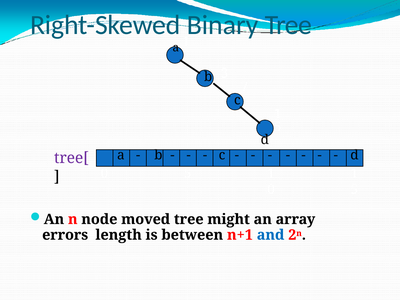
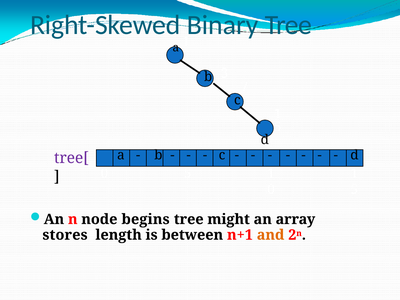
moved: moved -> begins
errors: errors -> stores
and colour: blue -> orange
